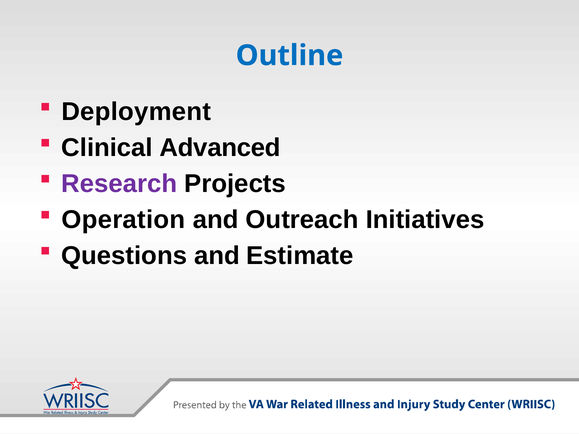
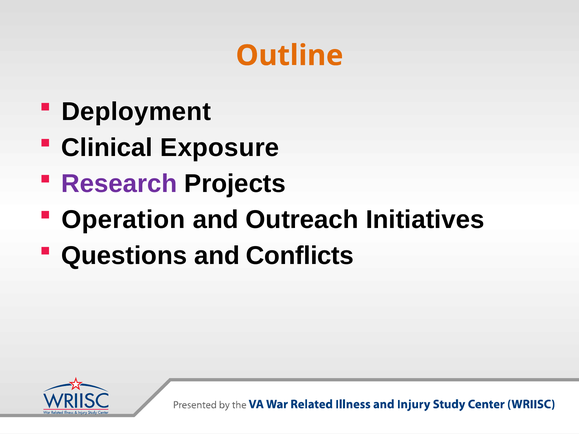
Outline colour: blue -> orange
Advanced: Advanced -> Exposure
Estimate: Estimate -> Conflicts
